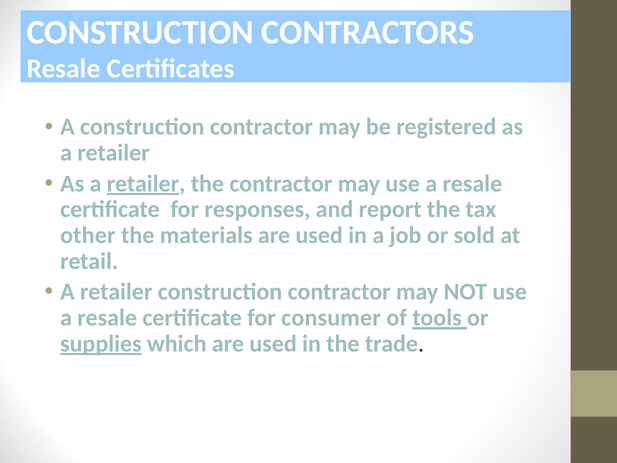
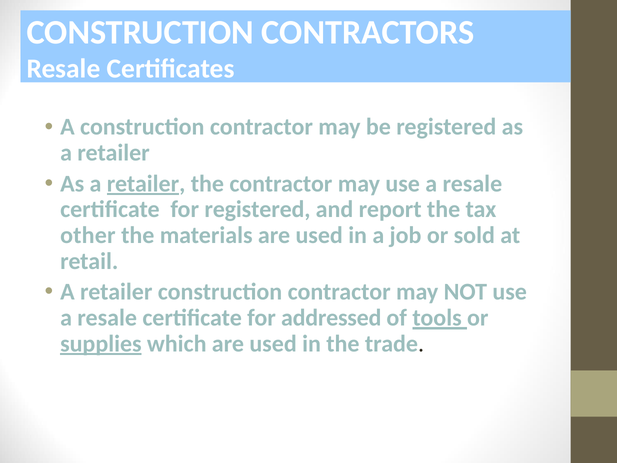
for responses: responses -> registered
consumer: consumer -> addressed
